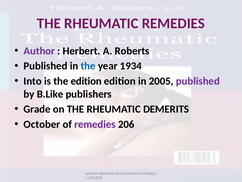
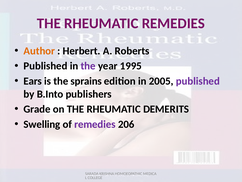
Author colour: purple -> orange
the at (88, 66) colour: blue -> purple
1934: 1934 -> 1995
Into: Into -> Ears
the edition: edition -> sprains
B.Like: B.Like -> B.Into
October: October -> Swelling
